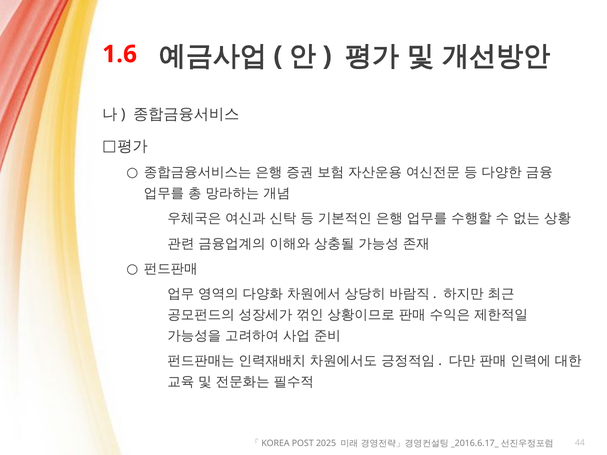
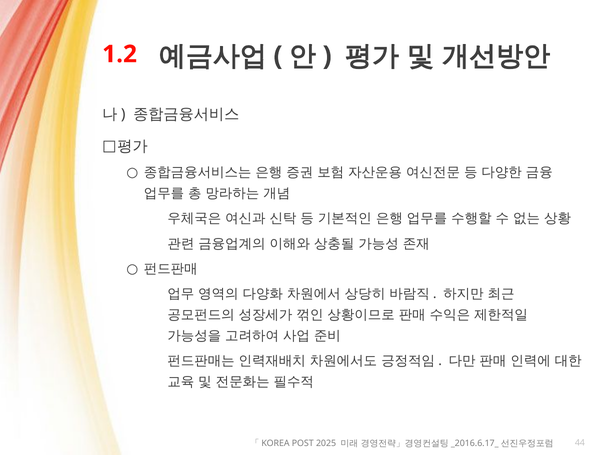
1.6: 1.6 -> 1.2
